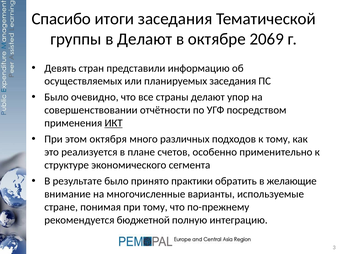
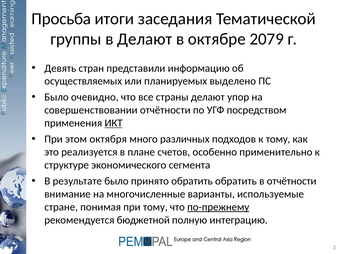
Спасибо: Спасибо -> Просьба
2069: 2069 -> 2079
планируемых заседания: заседания -> выделено
принято практики: практики -> обратить
в желающие: желающие -> отчётности
по-прежнему underline: none -> present
